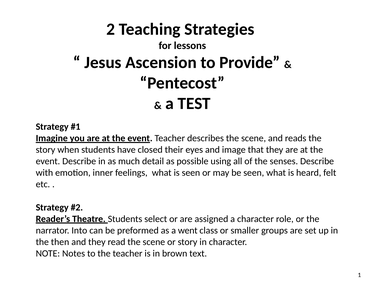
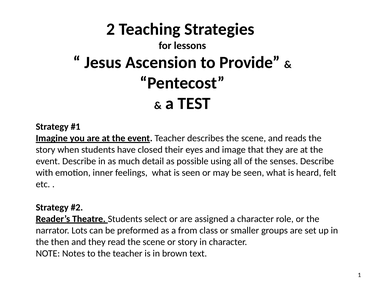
Into: Into -> Lots
went: went -> from
